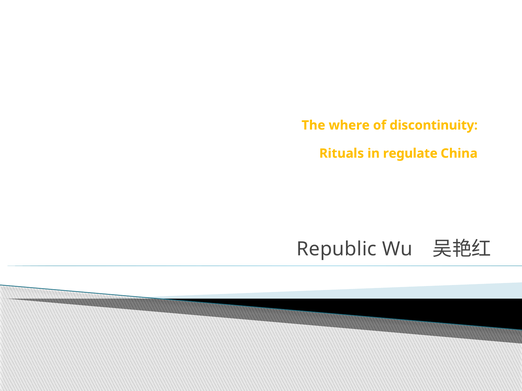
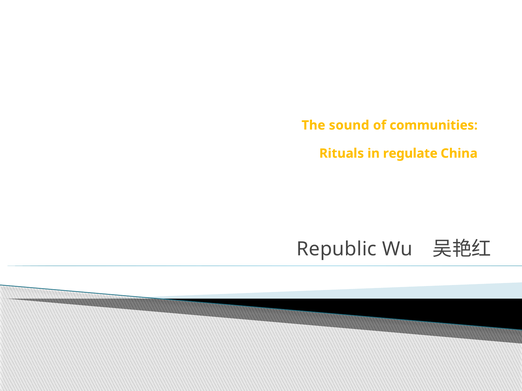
where: where -> sound
discontinuity: discontinuity -> communities
